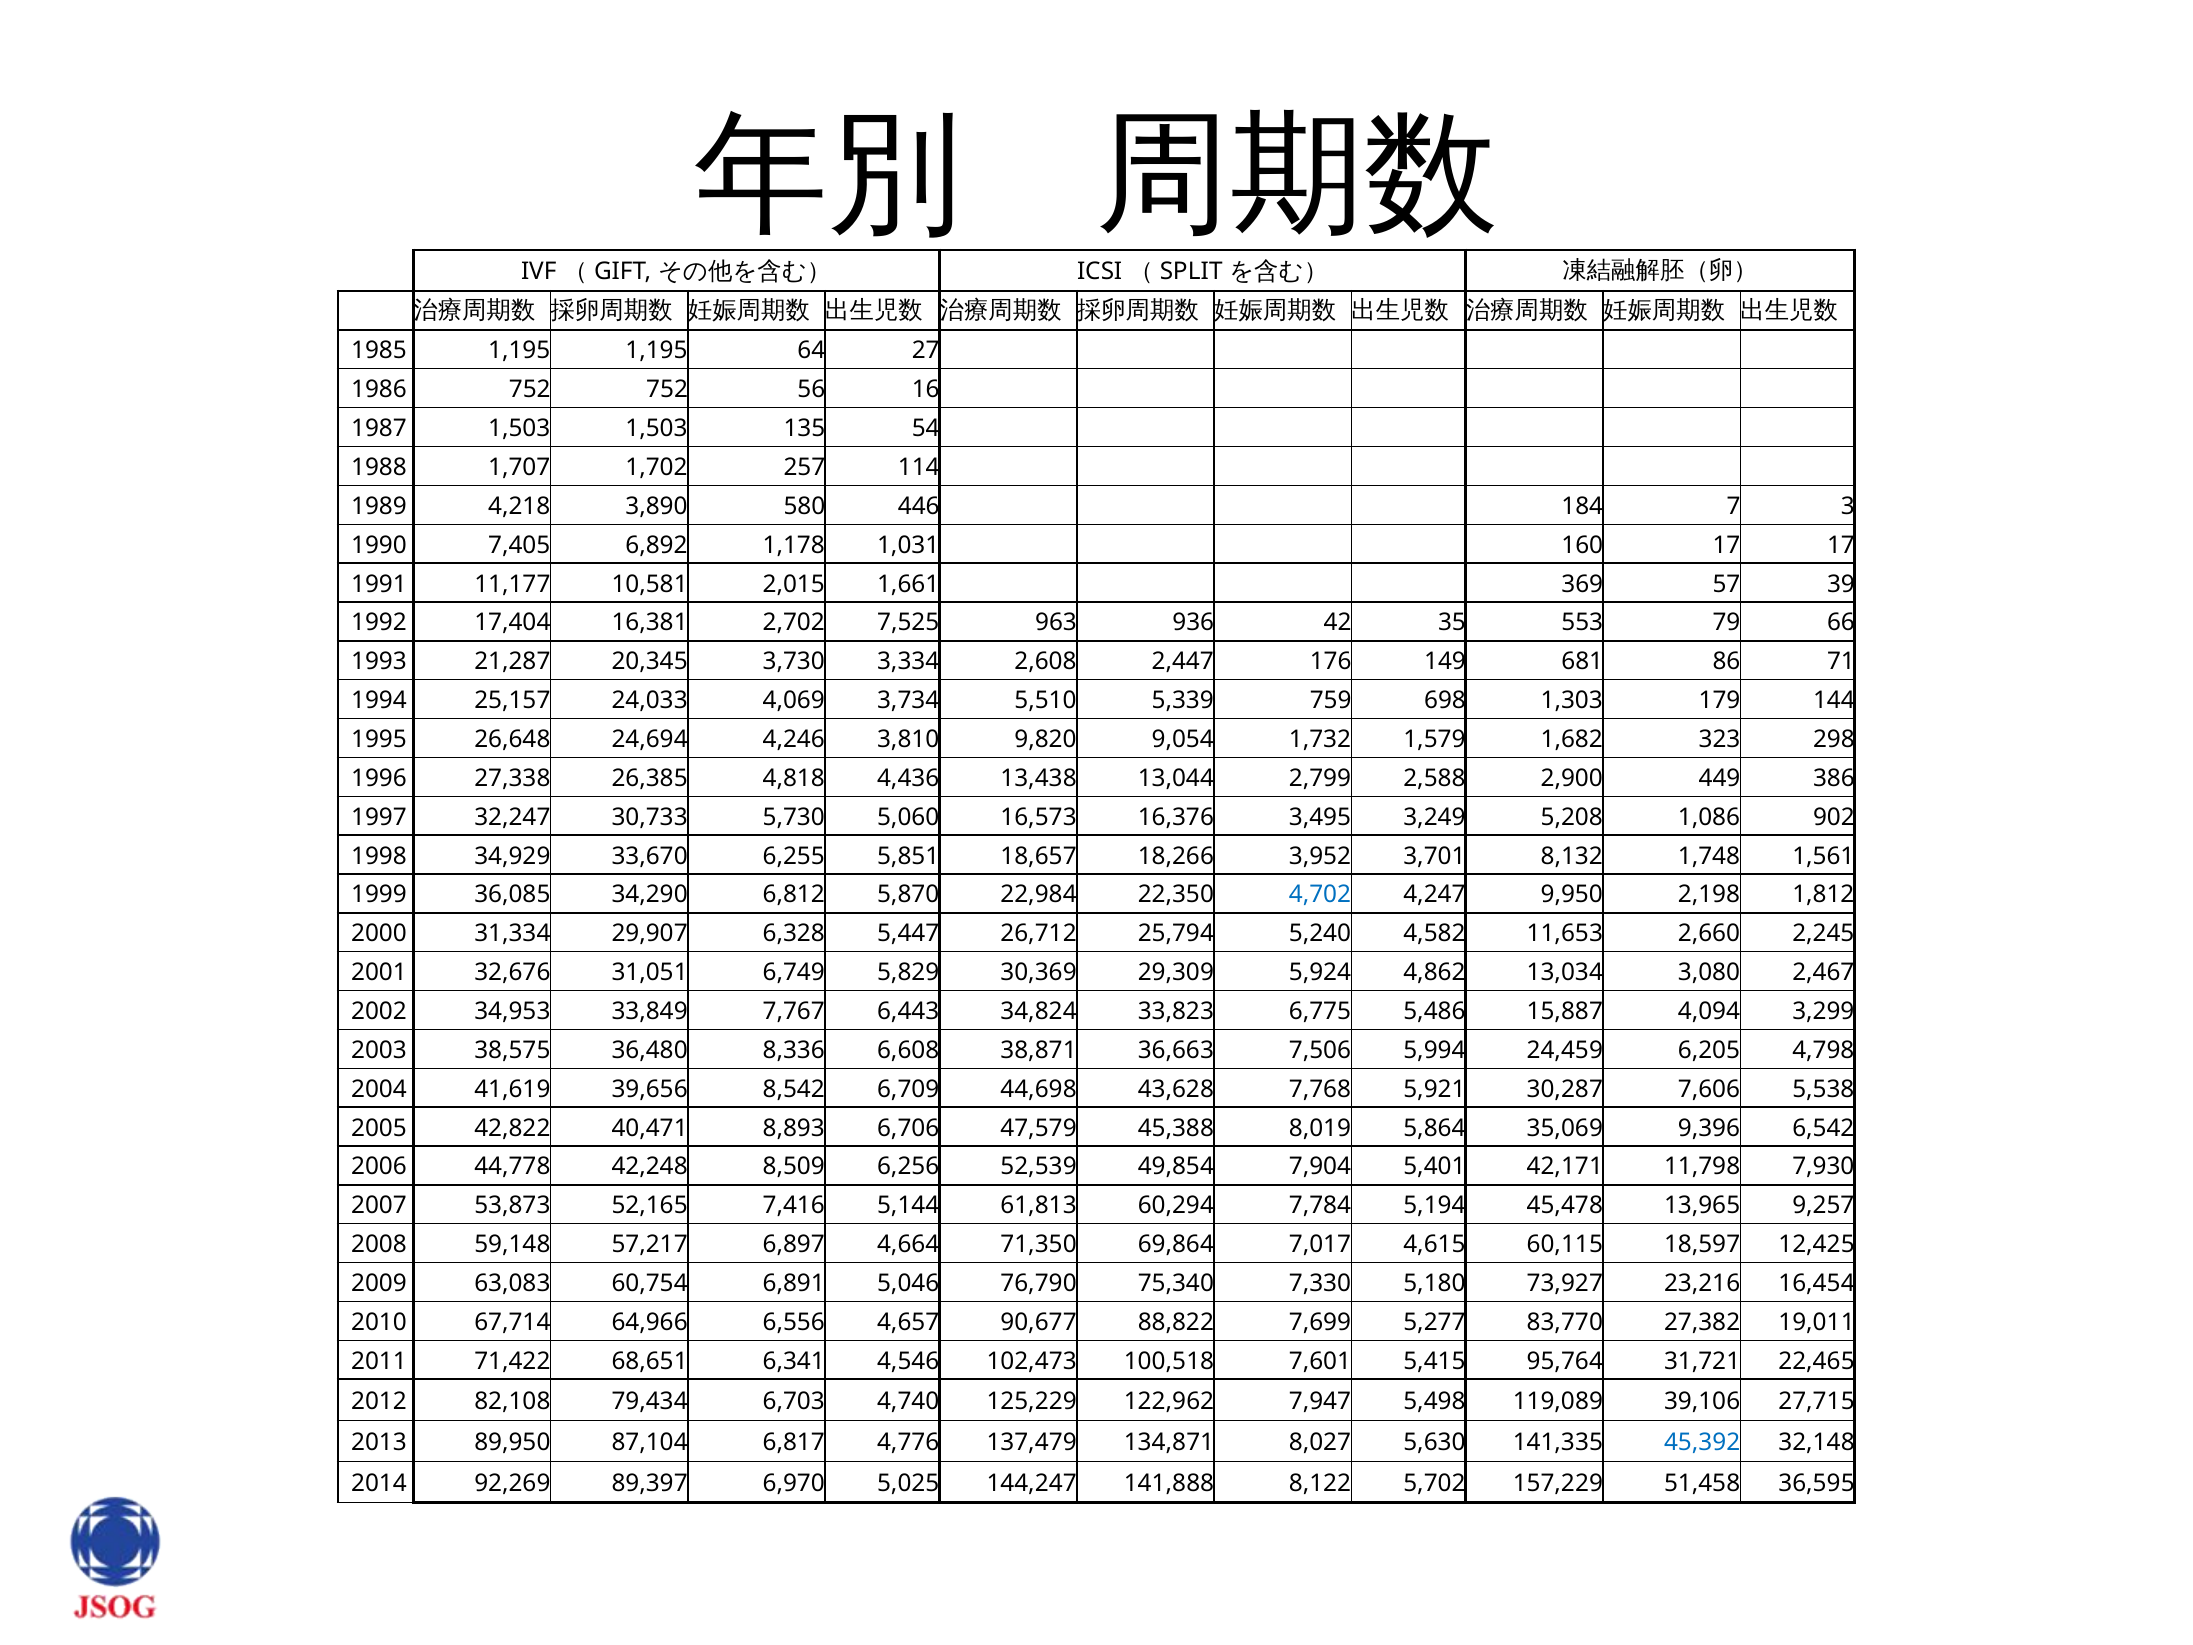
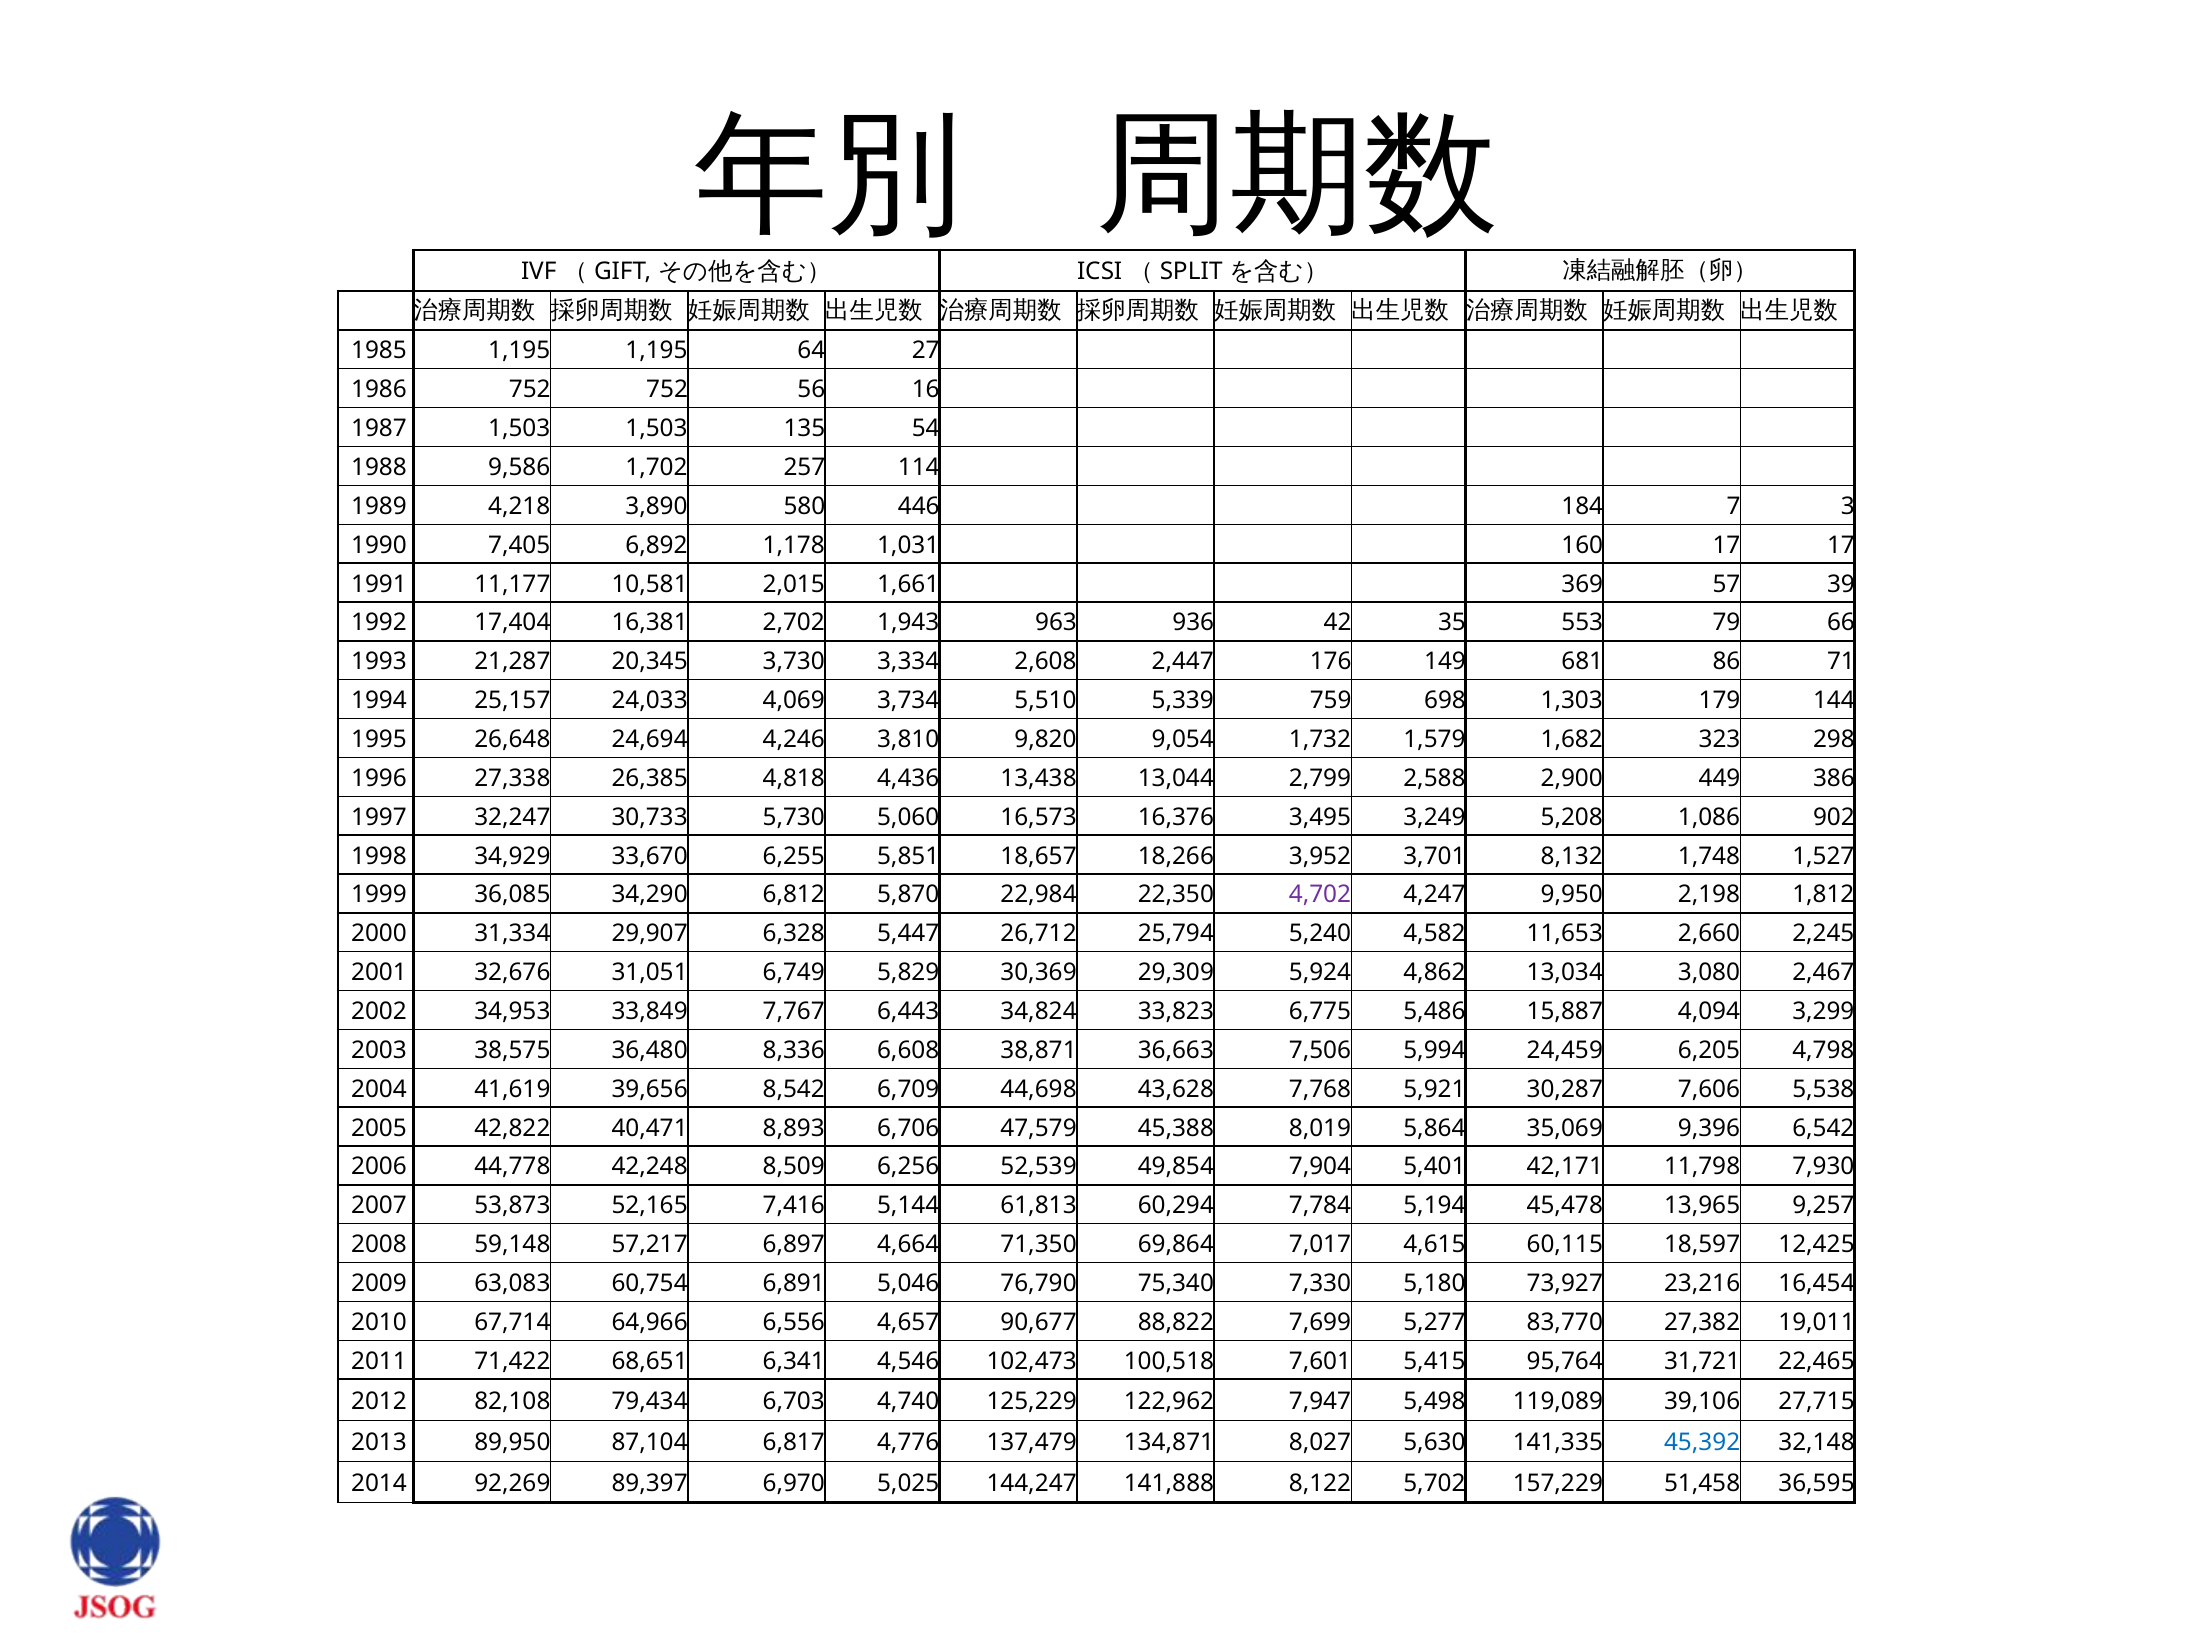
1,707: 1,707 -> 9,586
7,525: 7,525 -> 1,943
1,561: 1,561 -> 1,527
4,702 colour: blue -> purple
